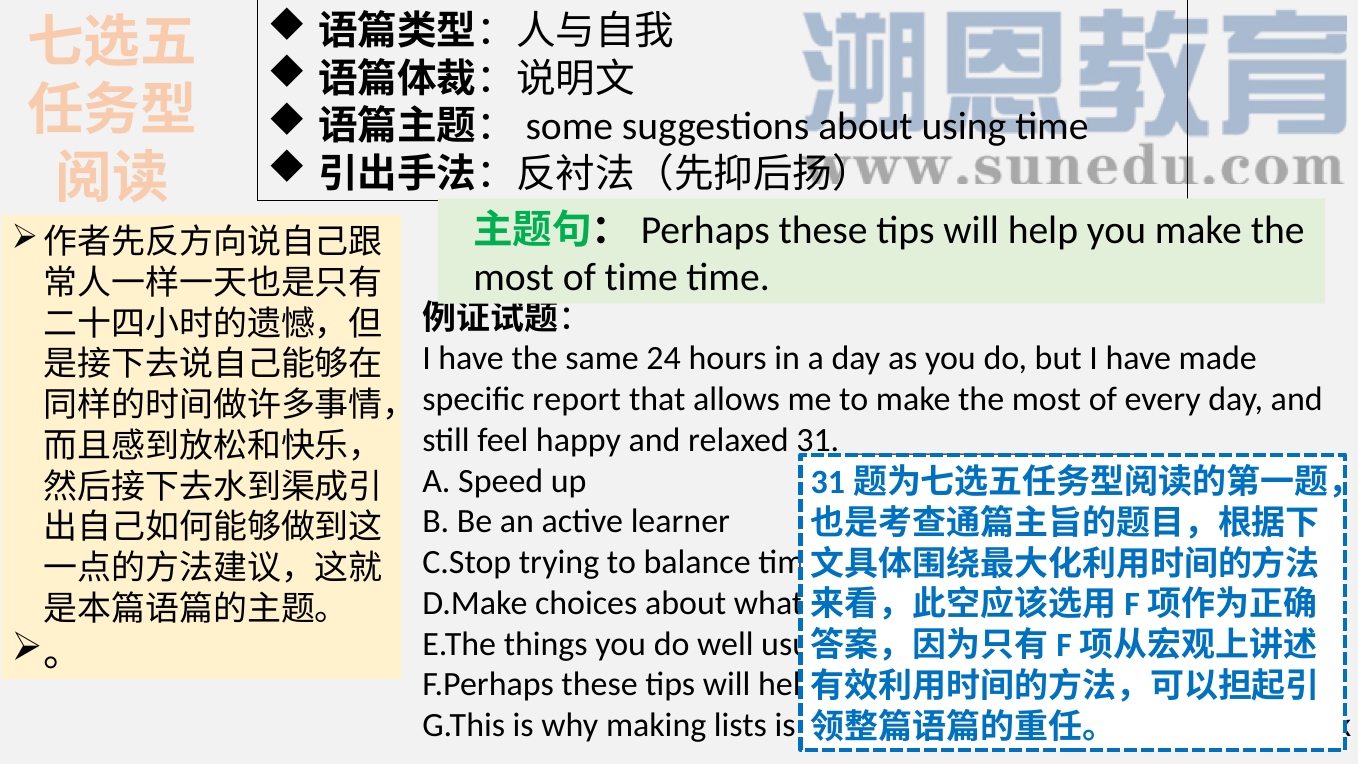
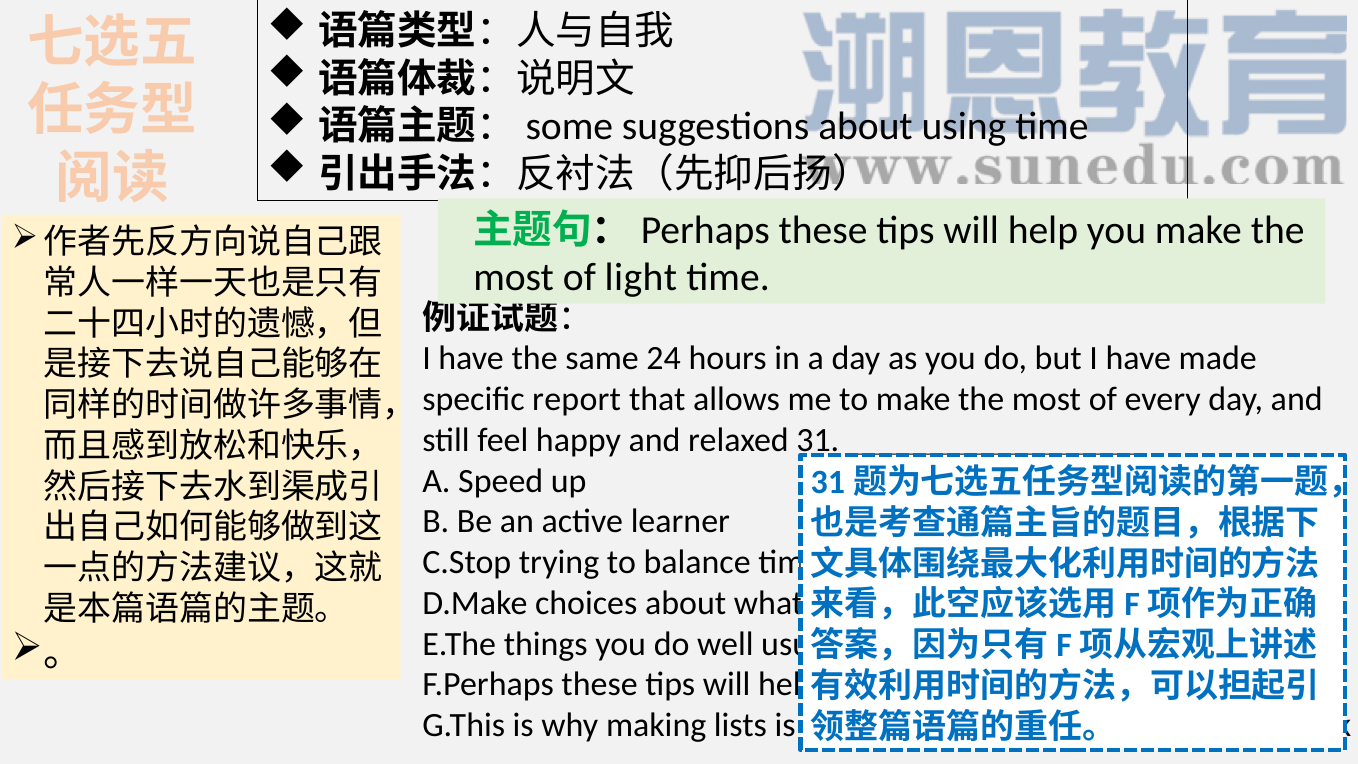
of time: time -> light
